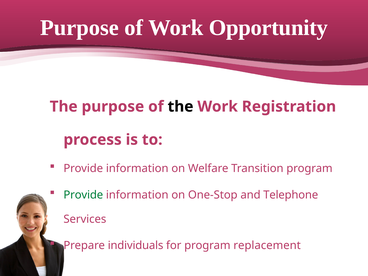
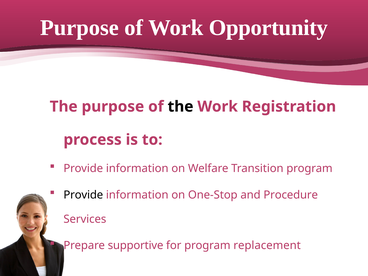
Provide at (83, 195) colour: green -> black
Telephone: Telephone -> Procedure
individuals: individuals -> supportive
